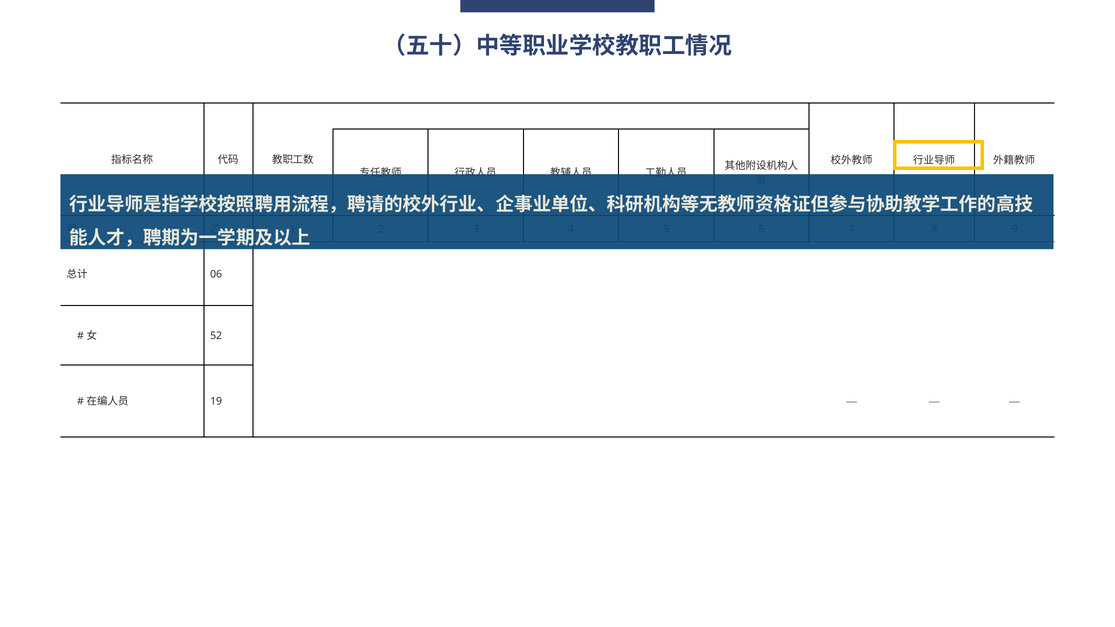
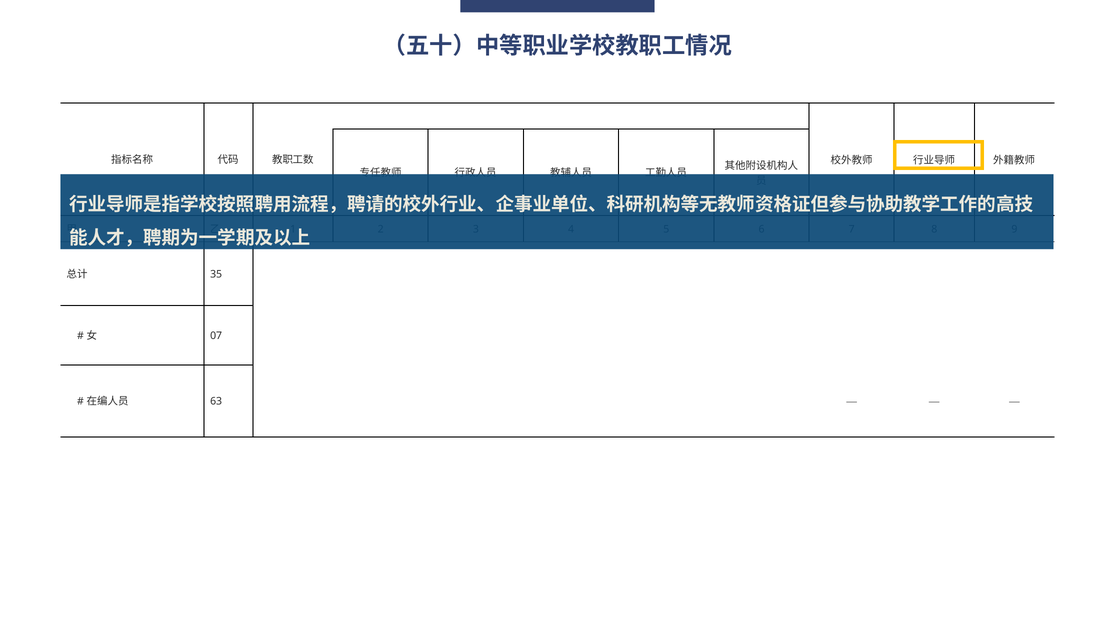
06: 06 -> 35
52: 52 -> 07
19: 19 -> 63
